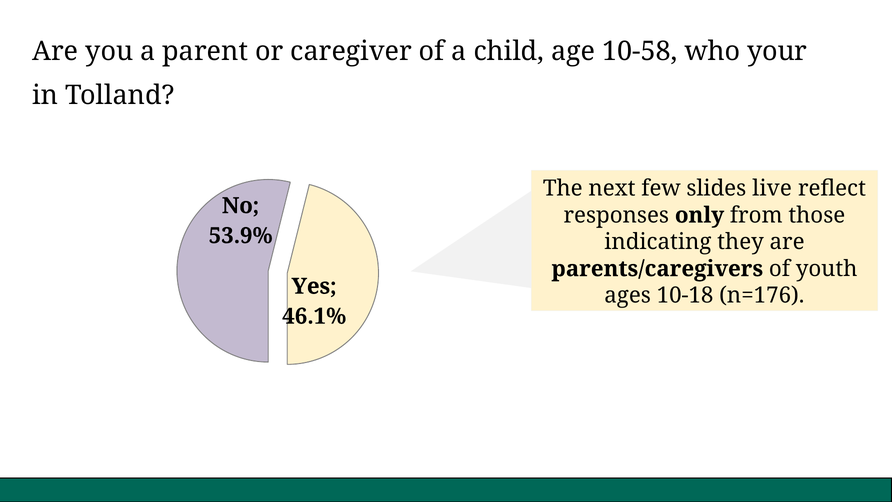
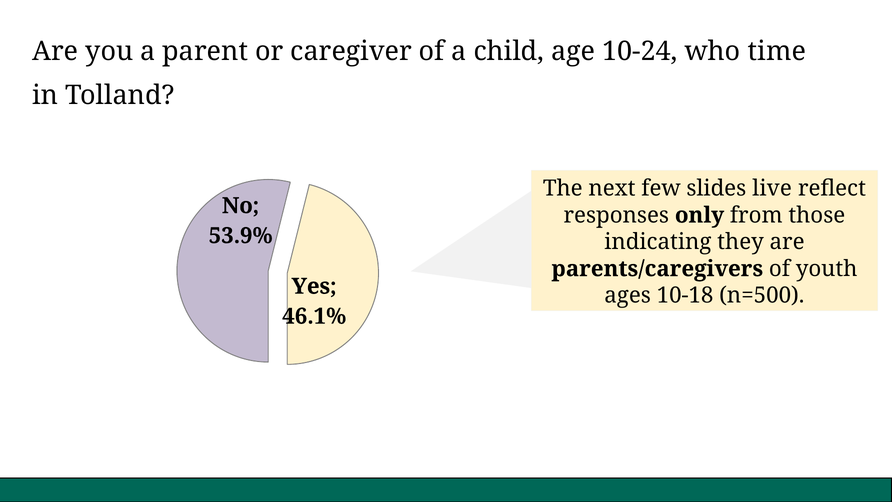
10-58: 10-58 -> 10-24
your: your -> time
n=176: n=176 -> n=500
